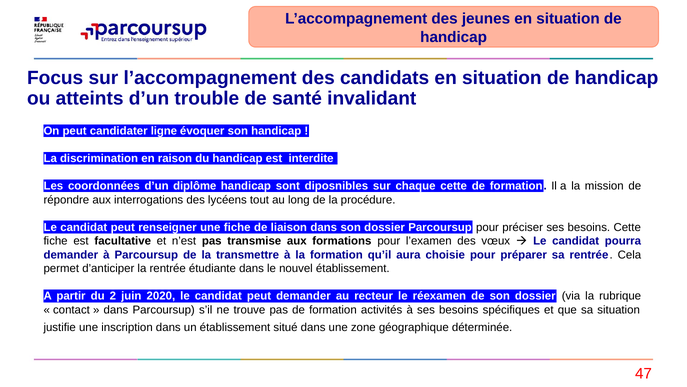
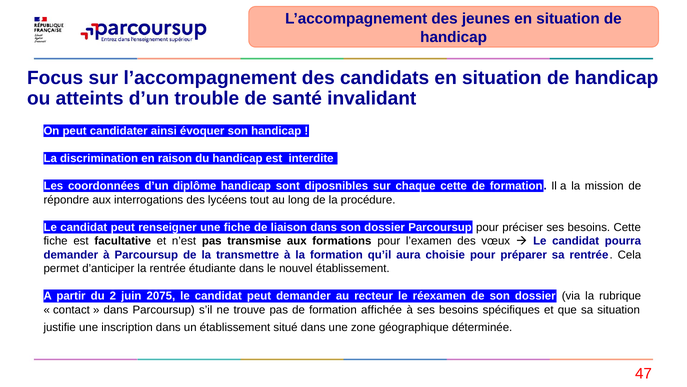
ligne: ligne -> ainsi
2020: 2020 -> 2075
activités: activités -> affichée
